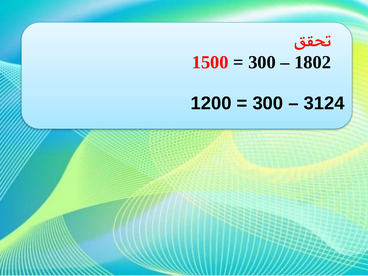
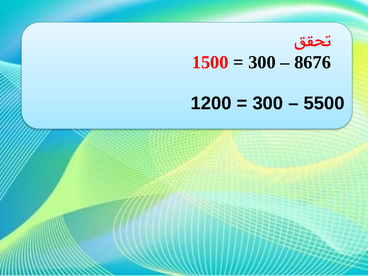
1802: 1802 -> 8676
3124: 3124 -> 5500
